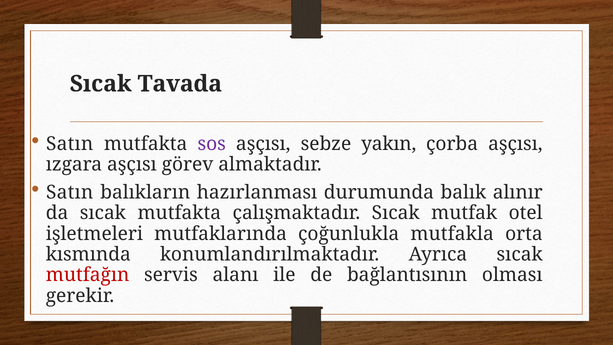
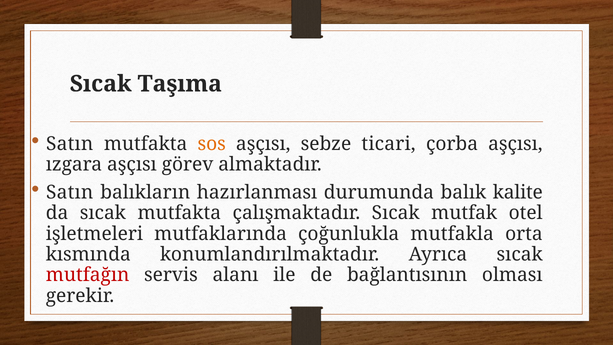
Tavada: Tavada -> Taşıma
sos colour: purple -> orange
yakın: yakın -> ticari
alınır: alınır -> kalite
